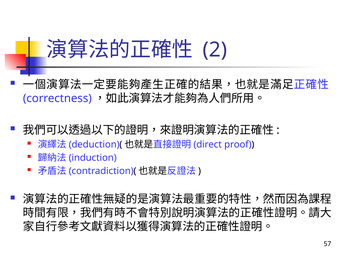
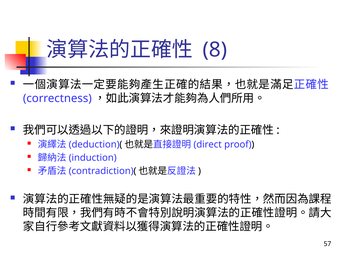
2: 2 -> 8
